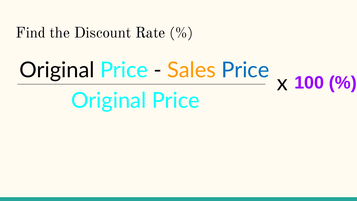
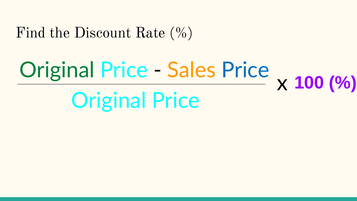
Original at (57, 70) colour: black -> green
